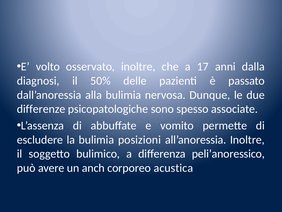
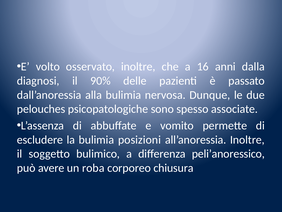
17: 17 -> 16
50%: 50% -> 90%
differenze: differenze -> pelouches
anch: anch -> roba
acustica: acustica -> chiusura
